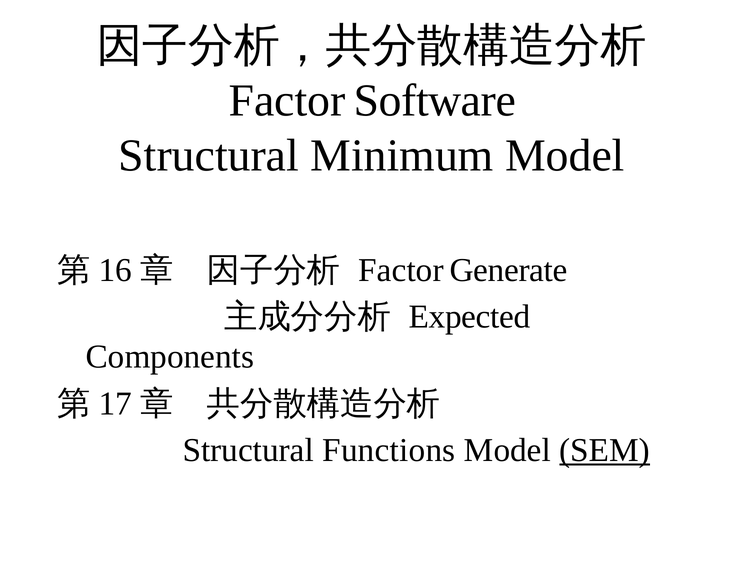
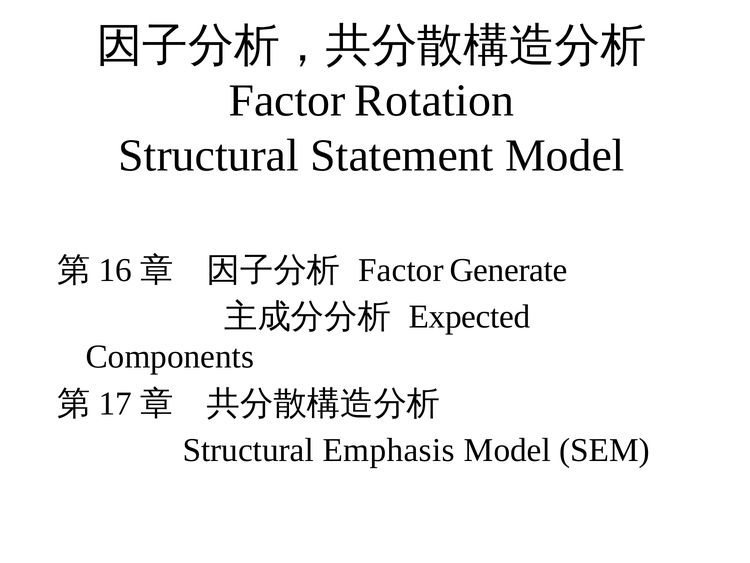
Software: Software -> Rotation
Minimum: Minimum -> Statement
Functions: Functions -> Emphasis
SEM underline: present -> none
